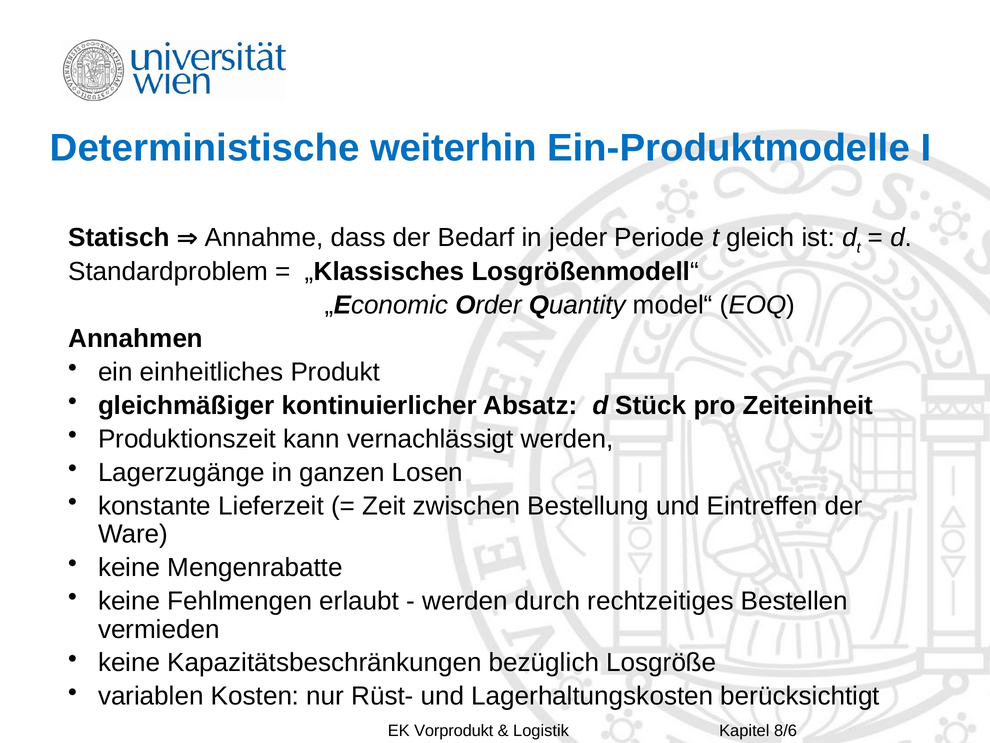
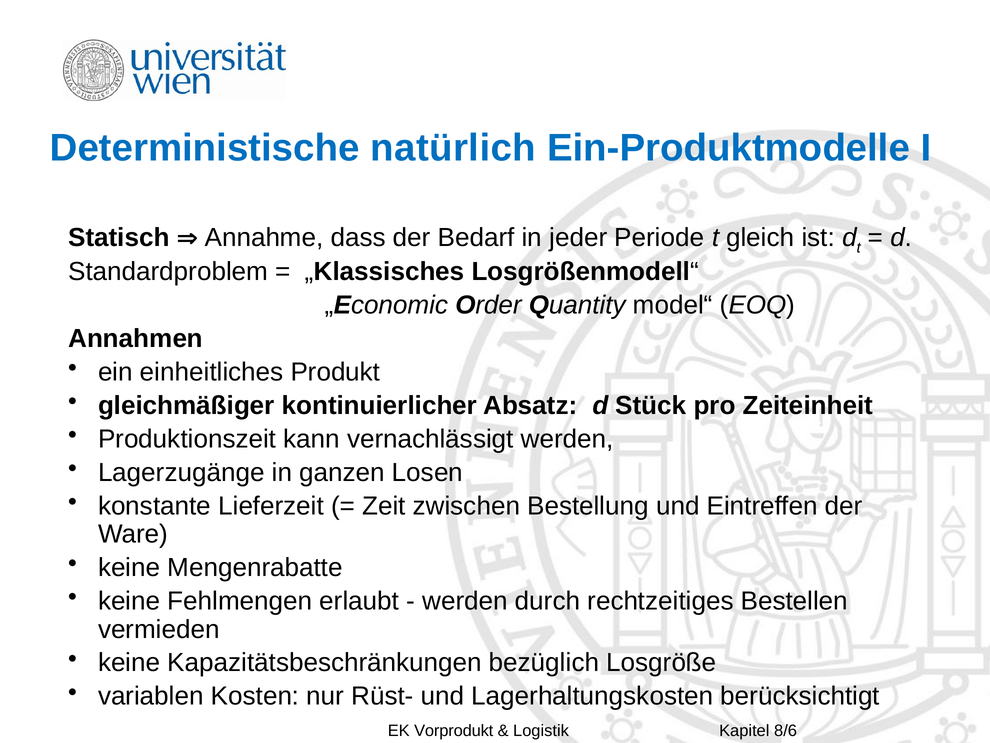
weiterhin: weiterhin -> natürlich
